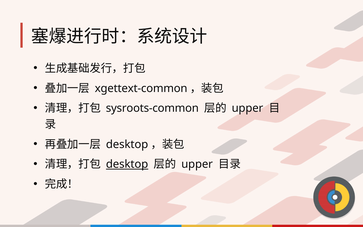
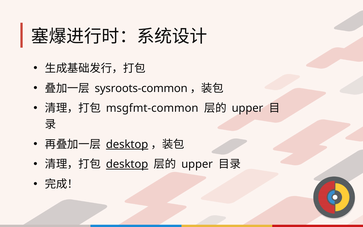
xgettext-common: xgettext-common -> sysroots-common
sysroots-common: sysroots-common -> msgfmt-common
desktop at (127, 144) underline: none -> present
